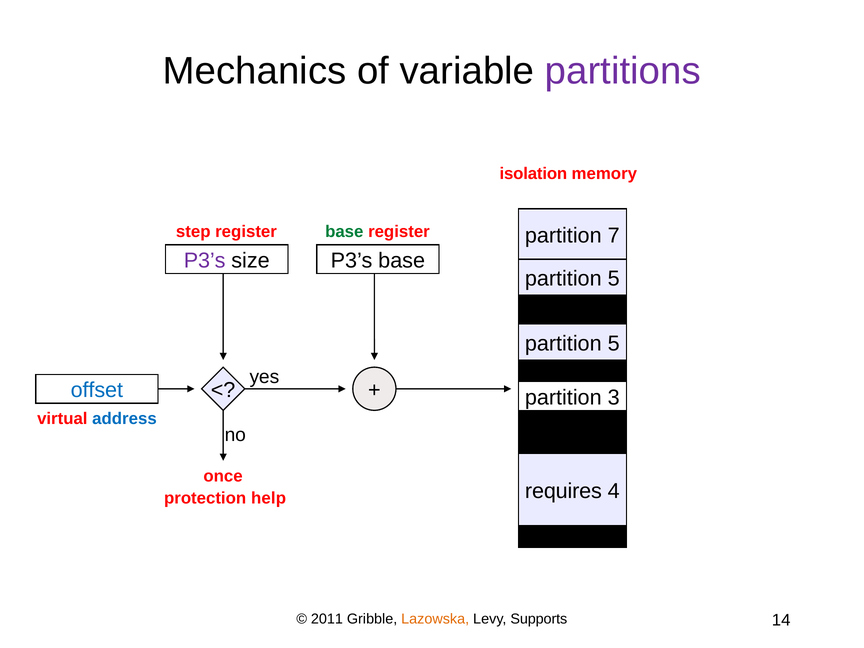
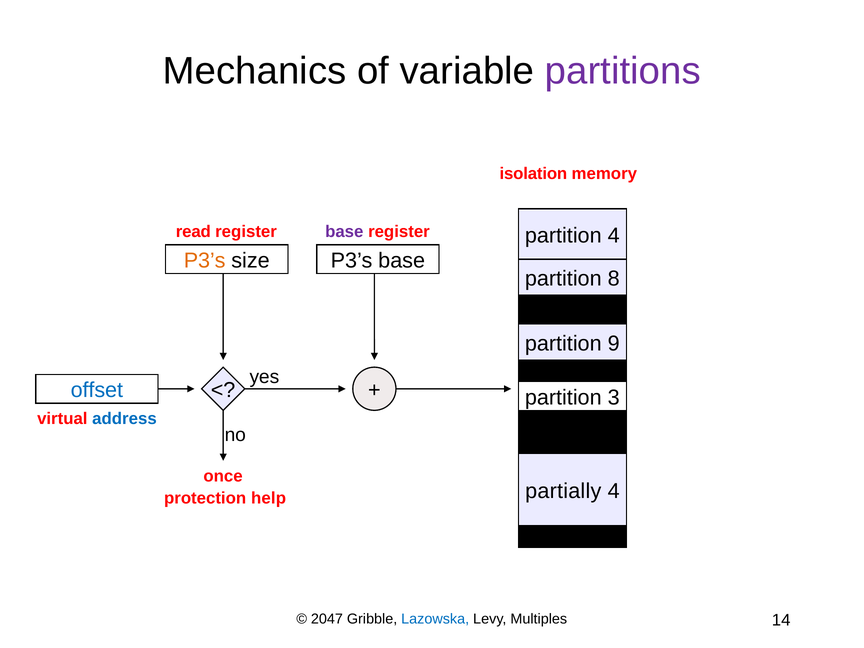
step: step -> read
base at (344, 232) colour: green -> purple
partition 7: 7 -> 4
P3’s at (205, 261) colour: purple -> orange
5 at (614, 279): 5 -> 8
5 at (614, 343): 5 -> 9
requires: requires -> partially
2011: 2011 -> 2047
Lazowska colour: orange -> blue
Supports: Supports -> Multiples
